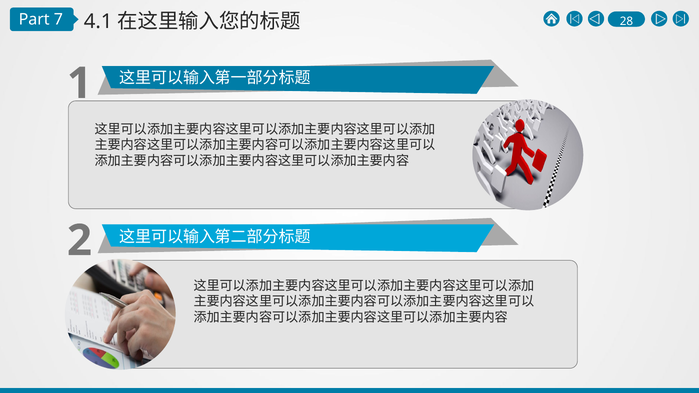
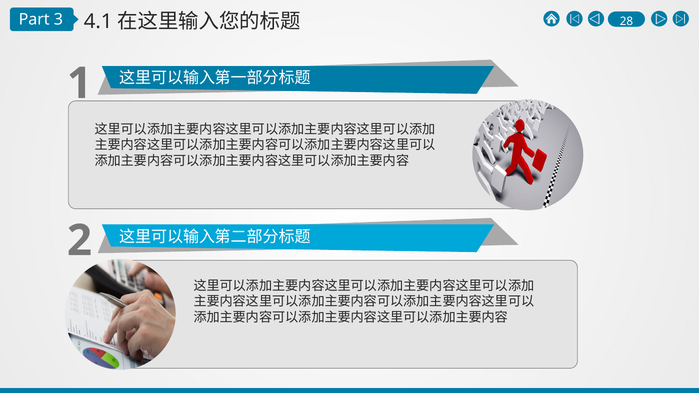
7: 7 -> 3
